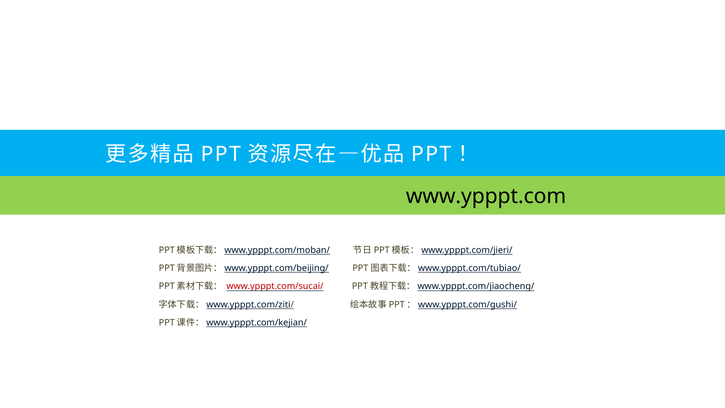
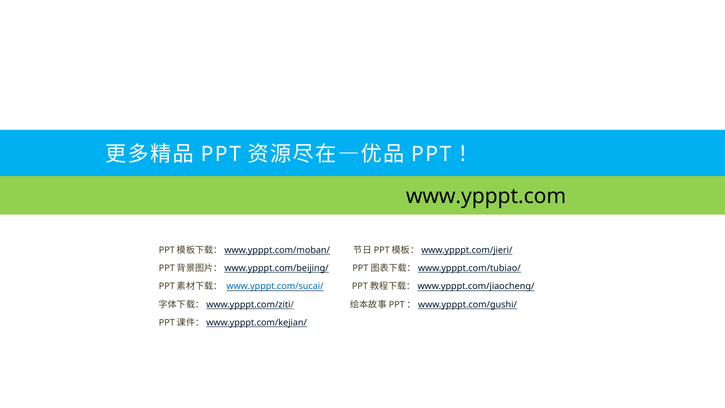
www.ypppt.com/sucai/ colour: red -> blue
